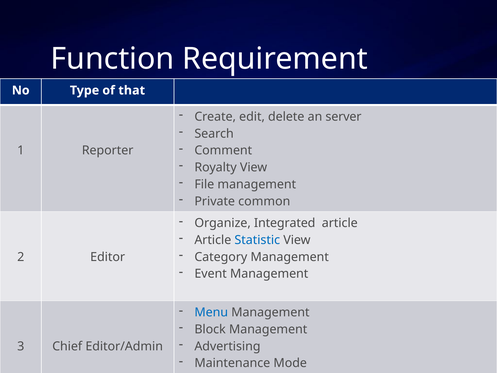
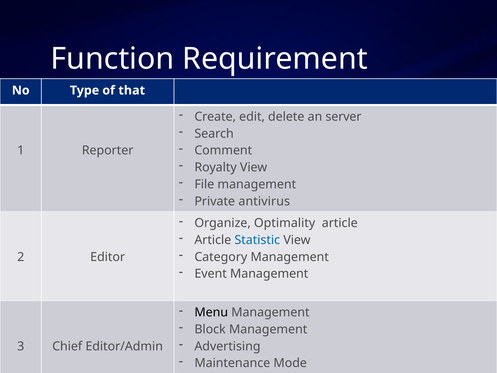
common: common -> antivirus
Integrated: Integrated -> Optimality
Menu colour: blue -> black
